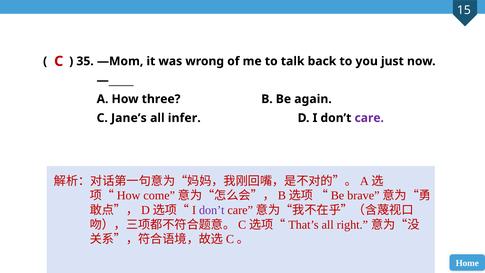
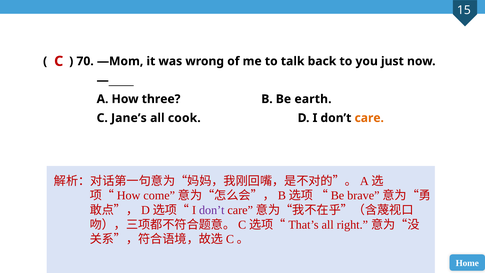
35: 35 -> 70
again: again -> earth
infer: infer -> cook
care colour: purple -> orange
